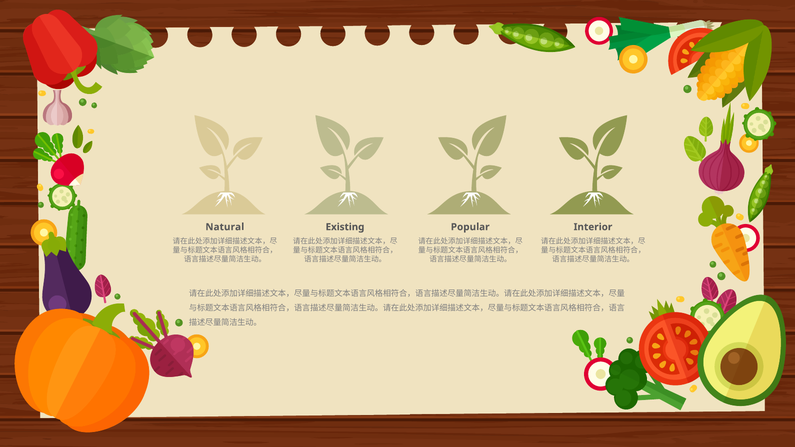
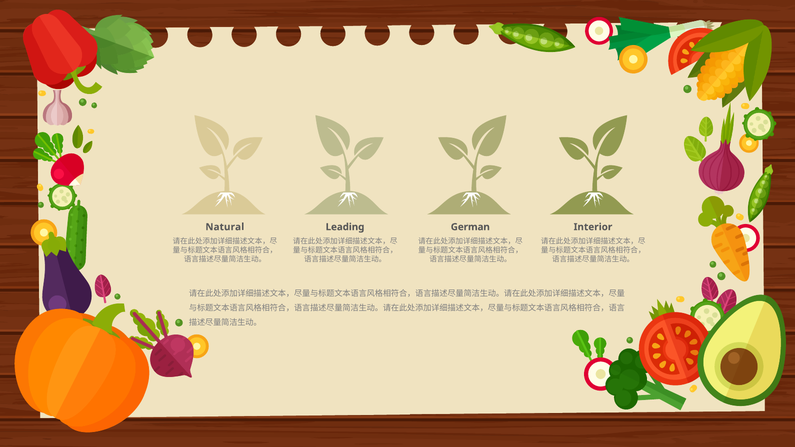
Existing: Existing -> Leading
Popular: Popular -> German
